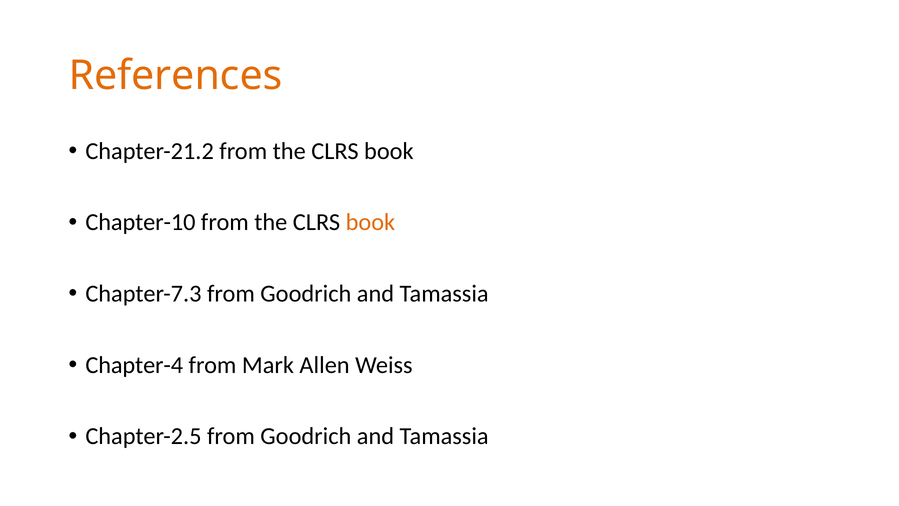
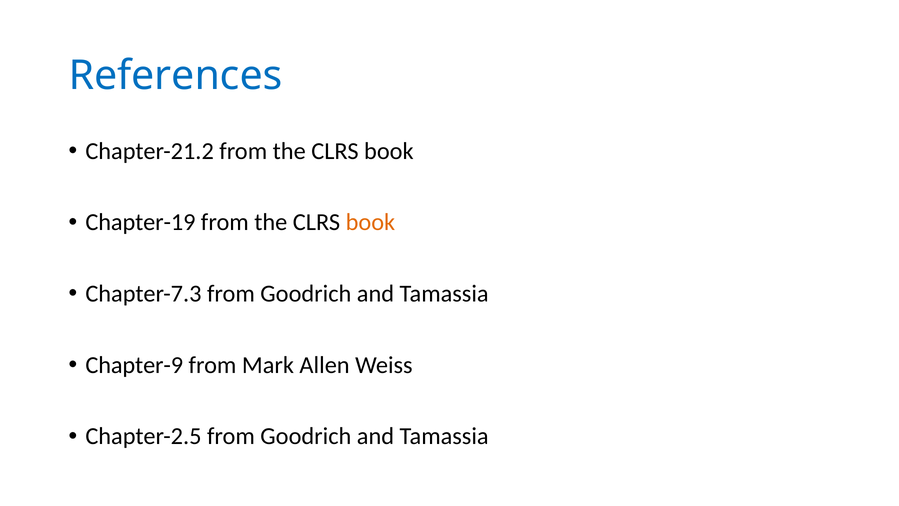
References colour: orange -> blue
Chapter-10: Chapter-10 -> Chapter-19
Chapter-4: Chapter-4 -> Chapter-9
